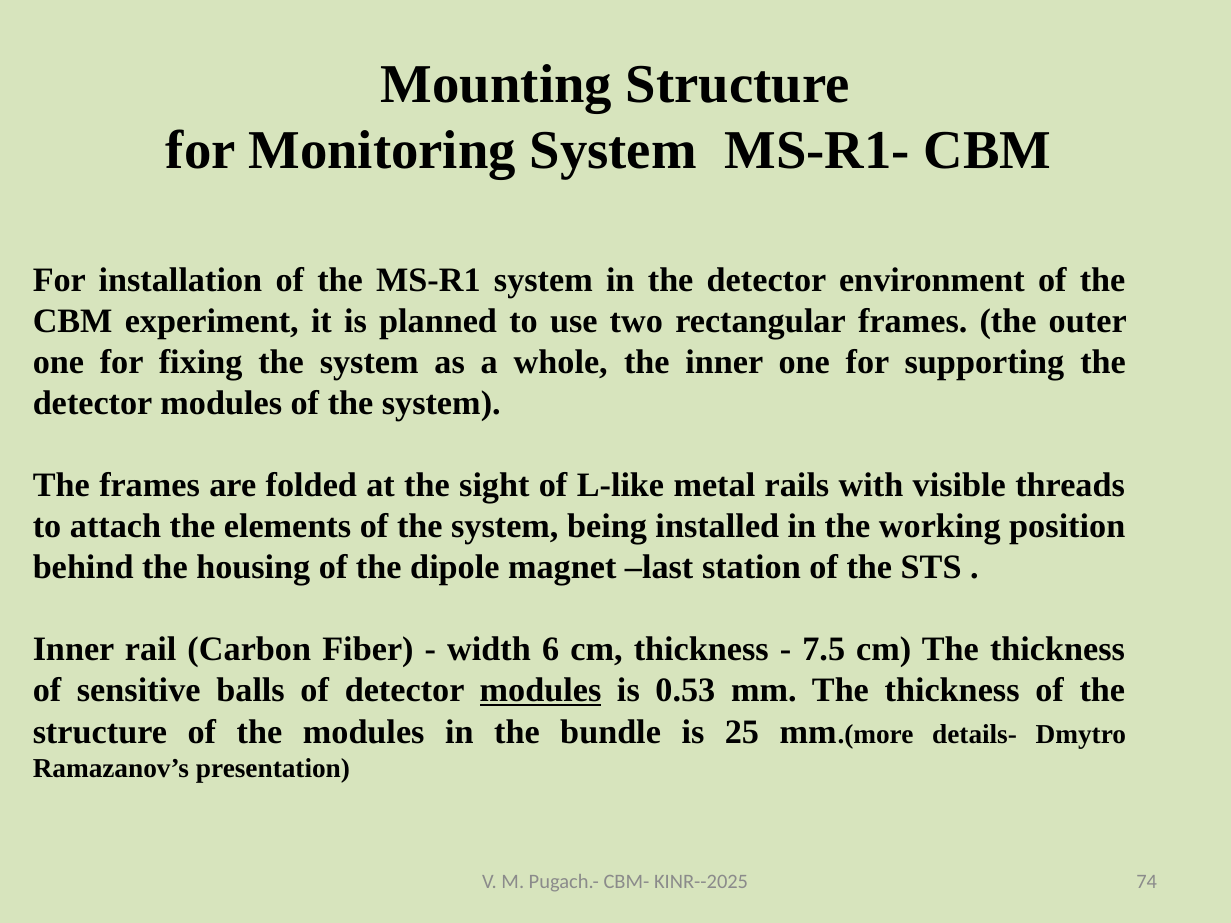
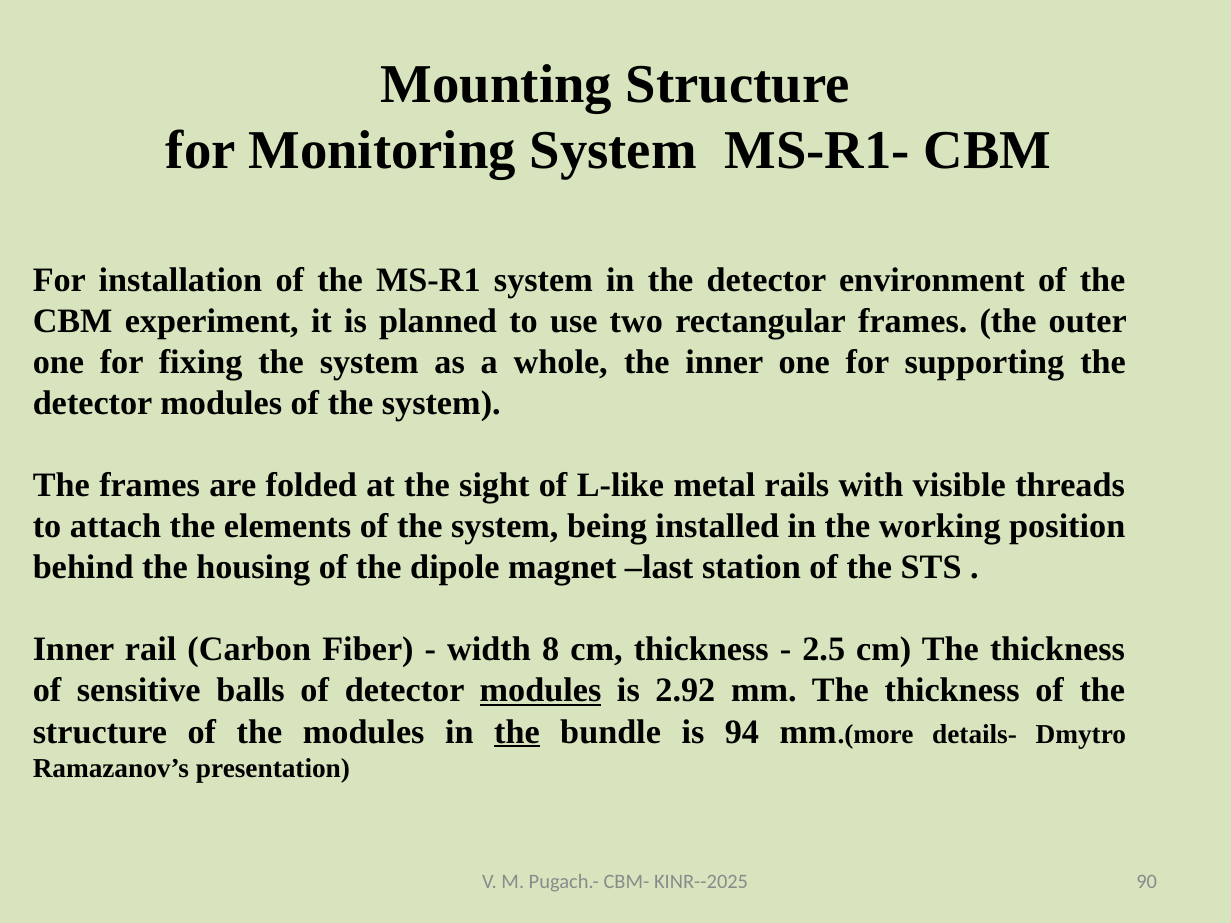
6: 6 -> 8
7.5: 7.5 -> 2.5
0.53: 0.53 -> 2.92
the at (517, 732) underline: none -> present
25: 25 -> 94
74: 74 -> 90
